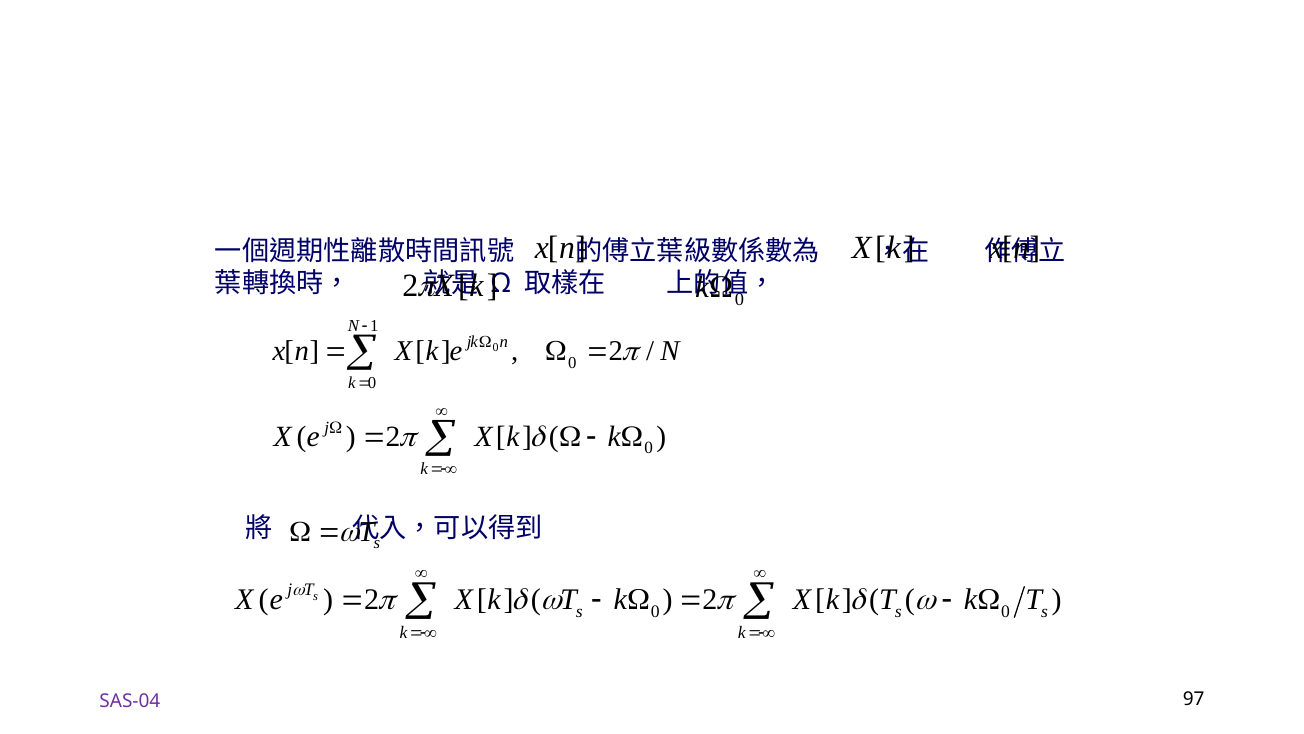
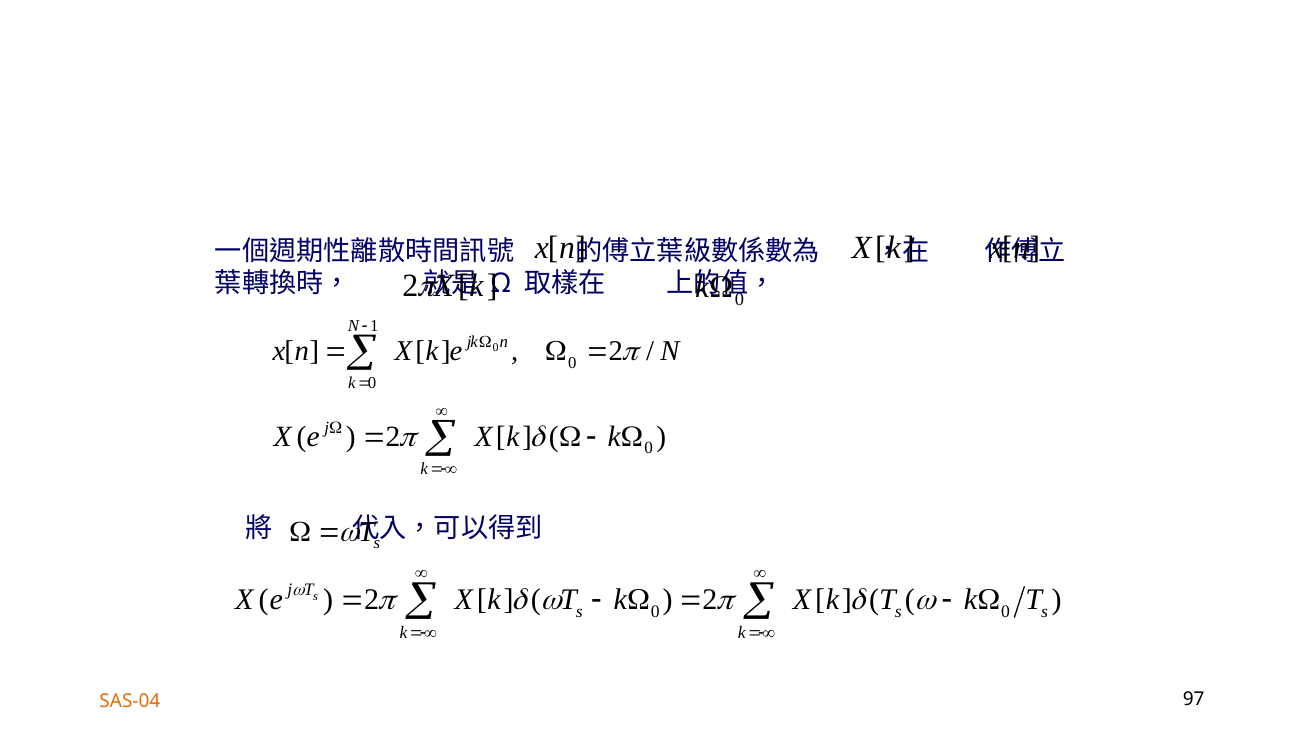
SAS-04 colour: purple -> orange
